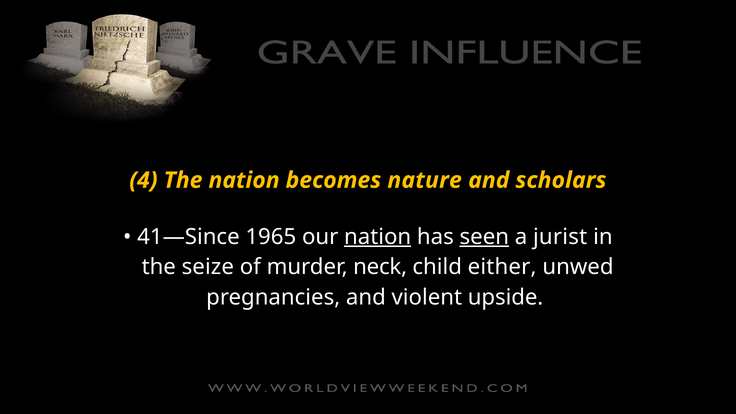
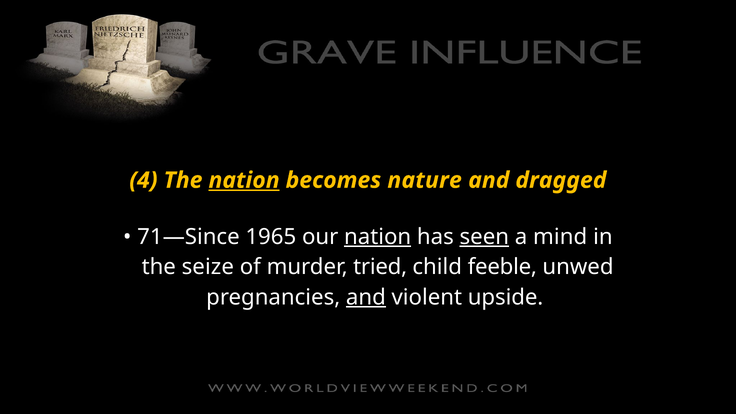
nation at (244, 180) underline: none -> present
scholars: scholars -> dragged
41—Since: 41—Since -> 71—Since
jurist: jurist -> mind
neck: neck -> tried
either: either -> feeble
and at (366, 297) underline: none -> present
